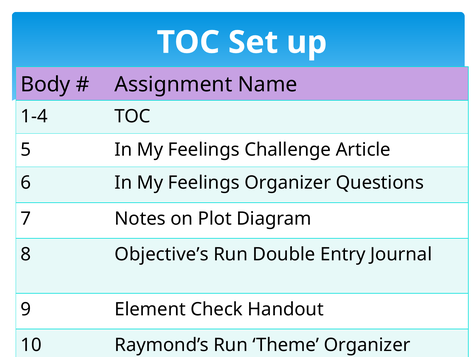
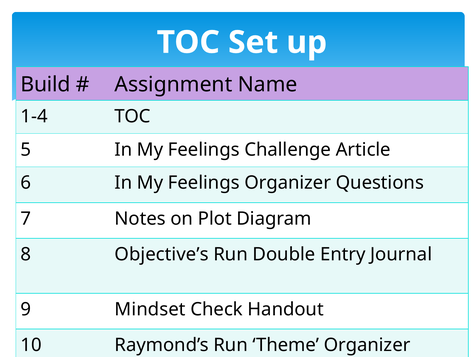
Body: Body -> Build
Element: Element -> Mindset
